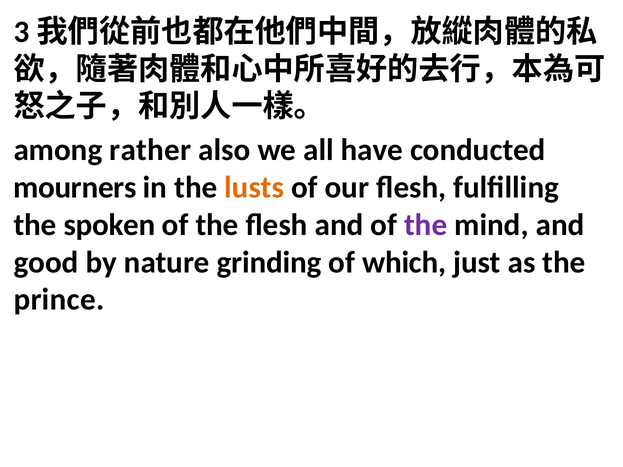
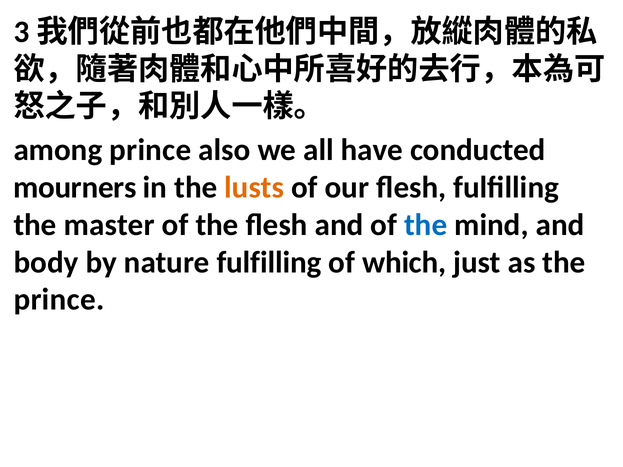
among rather: rather -> prince
spoken: spoken -> master
the at (426, 225) colour: purple -> blue
good: good -> body
nature grinding: grinding -> fulfilling
